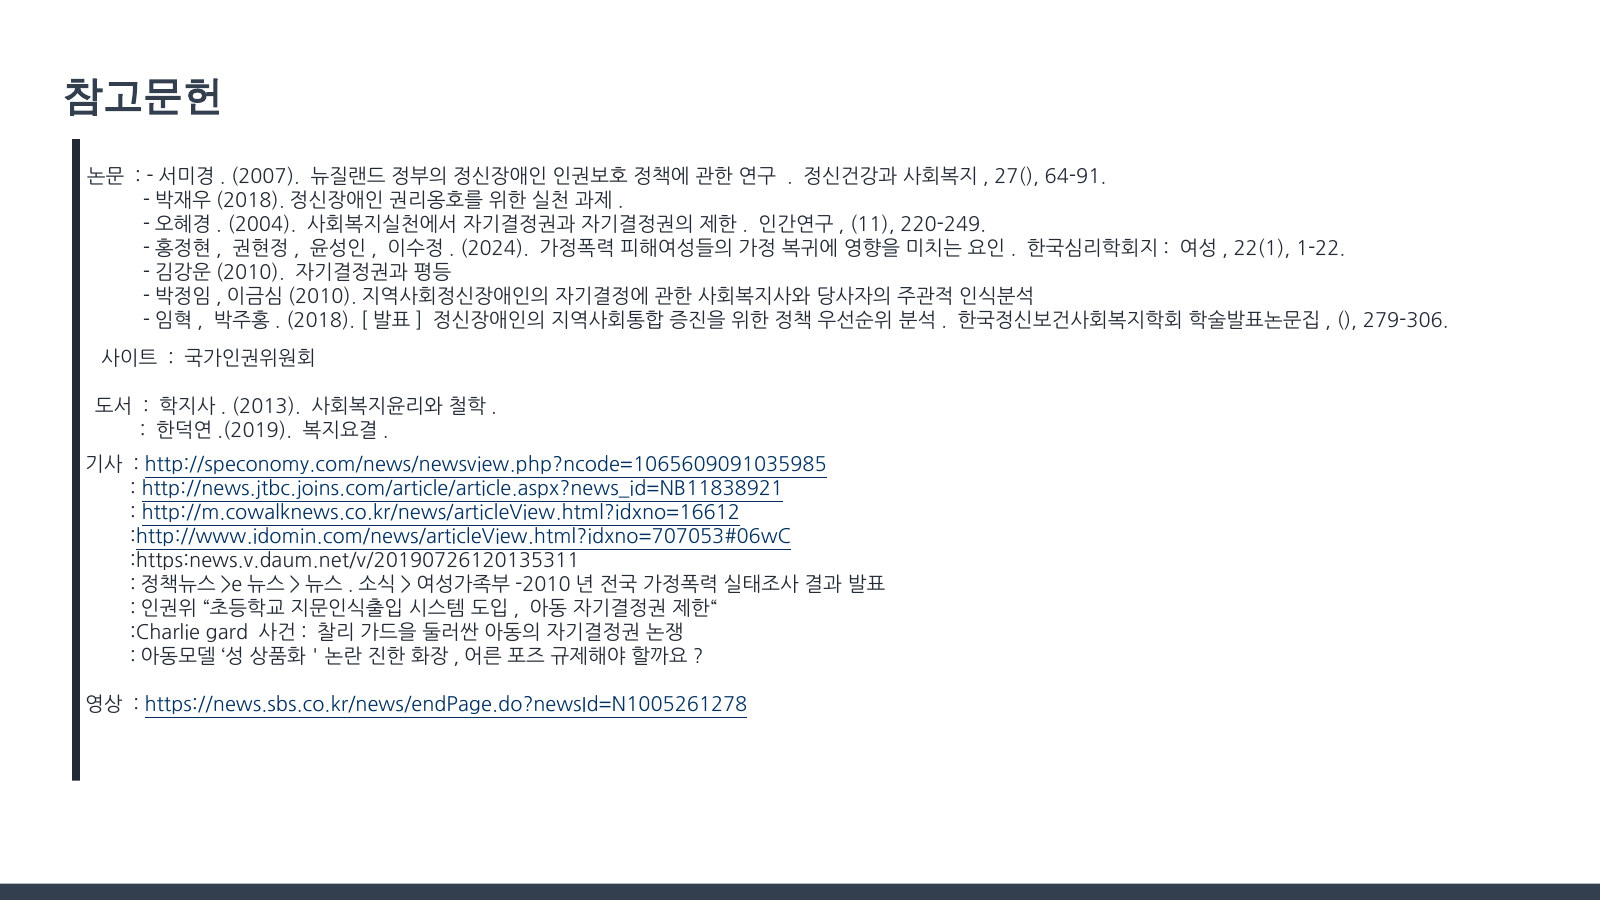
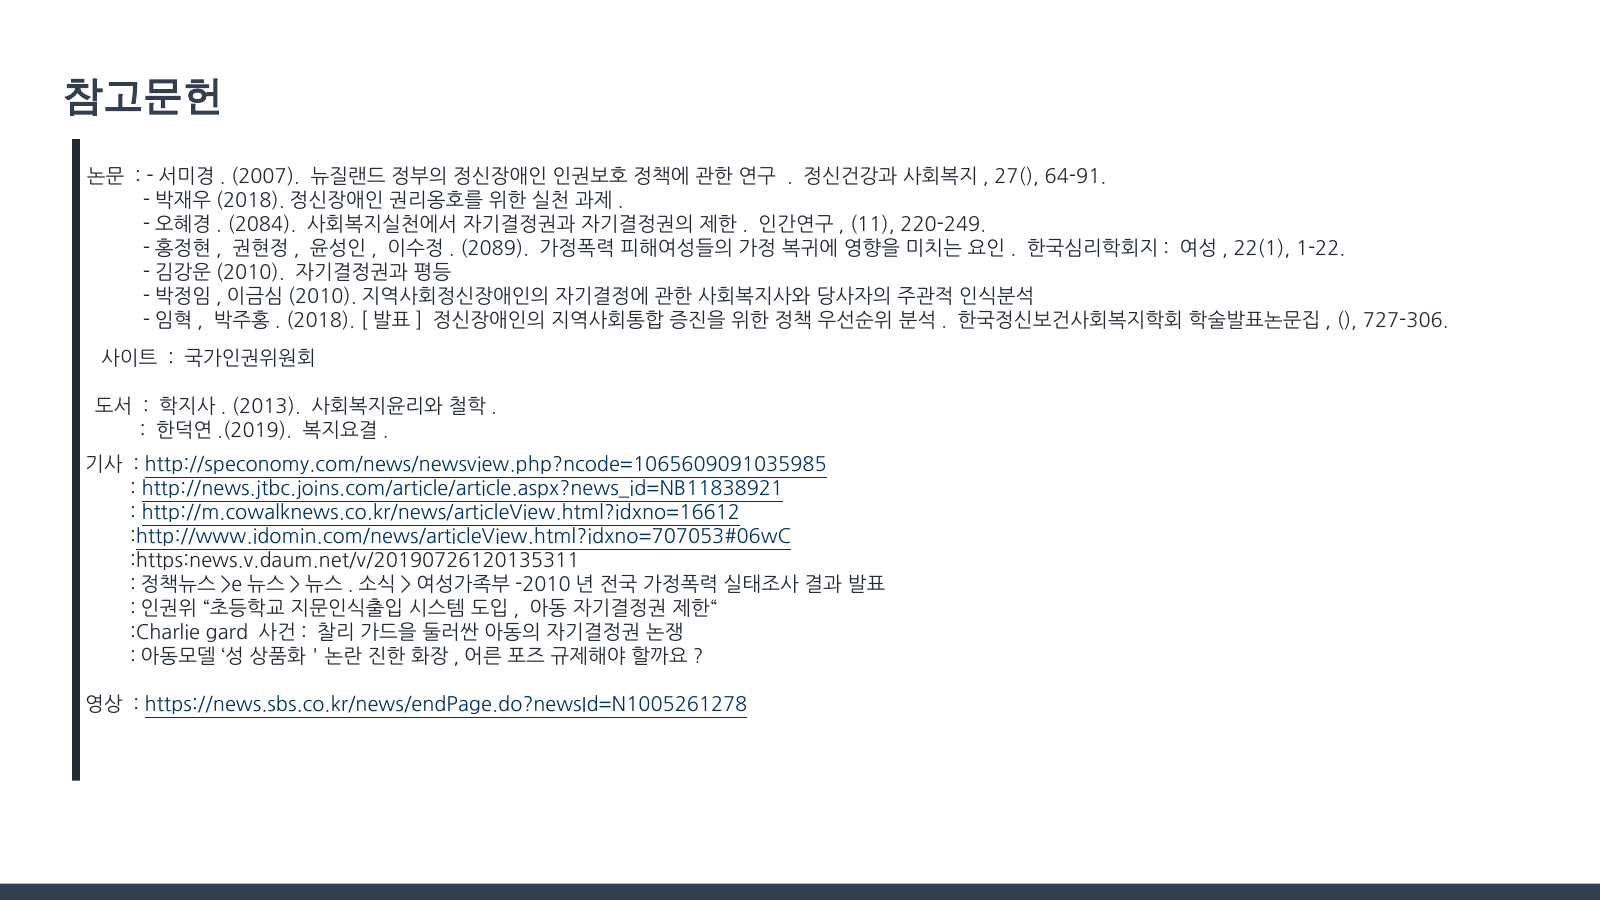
2004: 2004 -> 2084
2024: 2024 -> 2089
279-306: 279-306 -> 727-306
